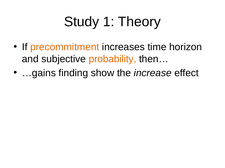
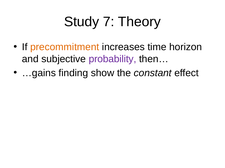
1: 1 -> 7
probability colour: orange -> purple
increase: increase -> constant
